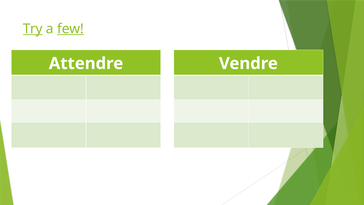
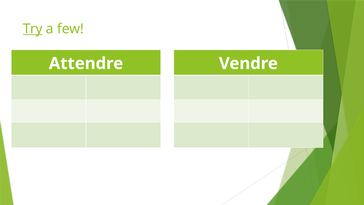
few underline: present -> none
